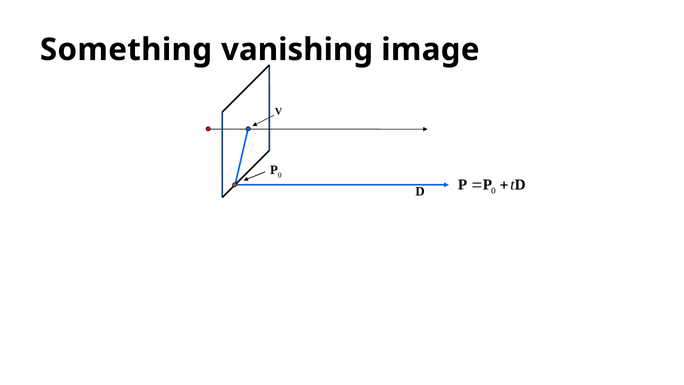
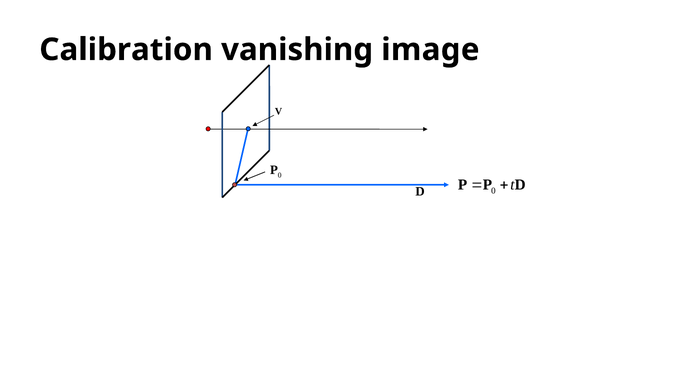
Something: Something -> Calibration
